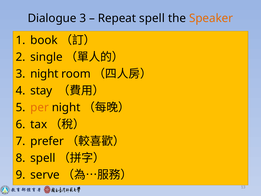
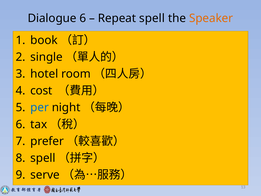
Dialogue 3: 3 -> 6
night at (44, 74): night -> hotel
stay: stay -> cost
per colour: orange -> blue
